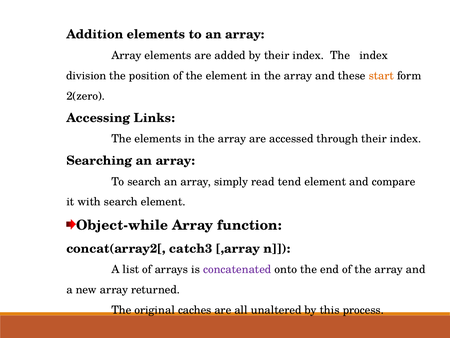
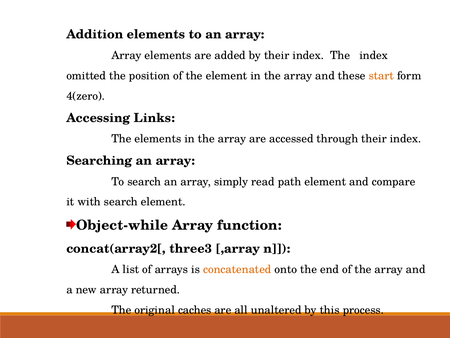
division: division -> omitted
2(zero: 2(zero -> 4(zero
tend: tend -> path
catch3: catch3 -> three3
concatenated colour: purple -> orange
